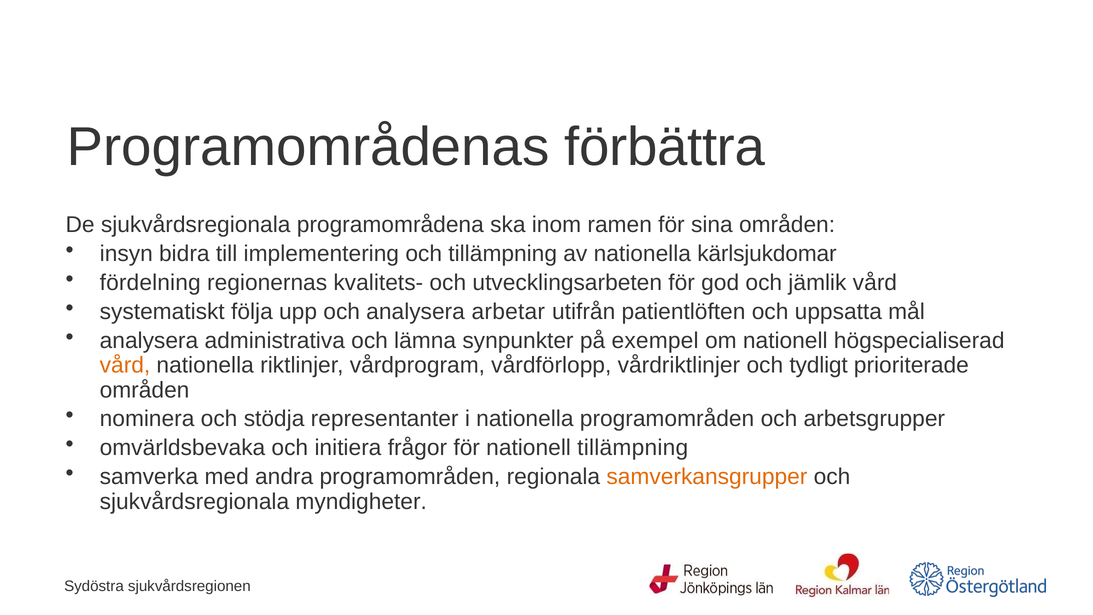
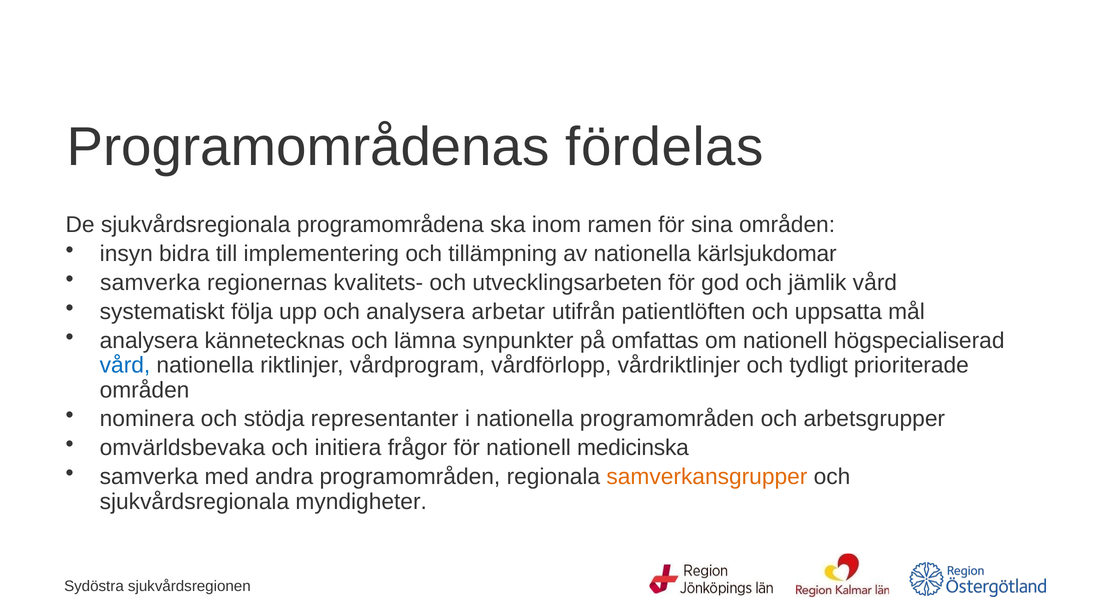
förbättra: förbättra -> fördelas
fördelning at (150, 283): fördelning -> samverka
administrativa: administrativa -> kännetecknas
exempel: exempel -> omfattas
vård at (125, 365) colour: orange -> blue
nationell tillämpning: tillämpning -> medicinska
